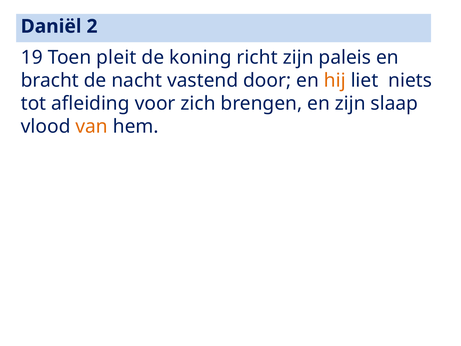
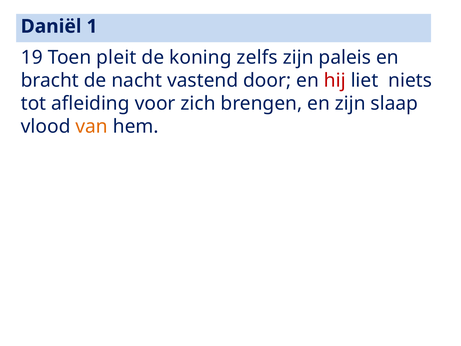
2: 2 -> 1
richt: richt -> zelfs
hij colour: orange -> red
